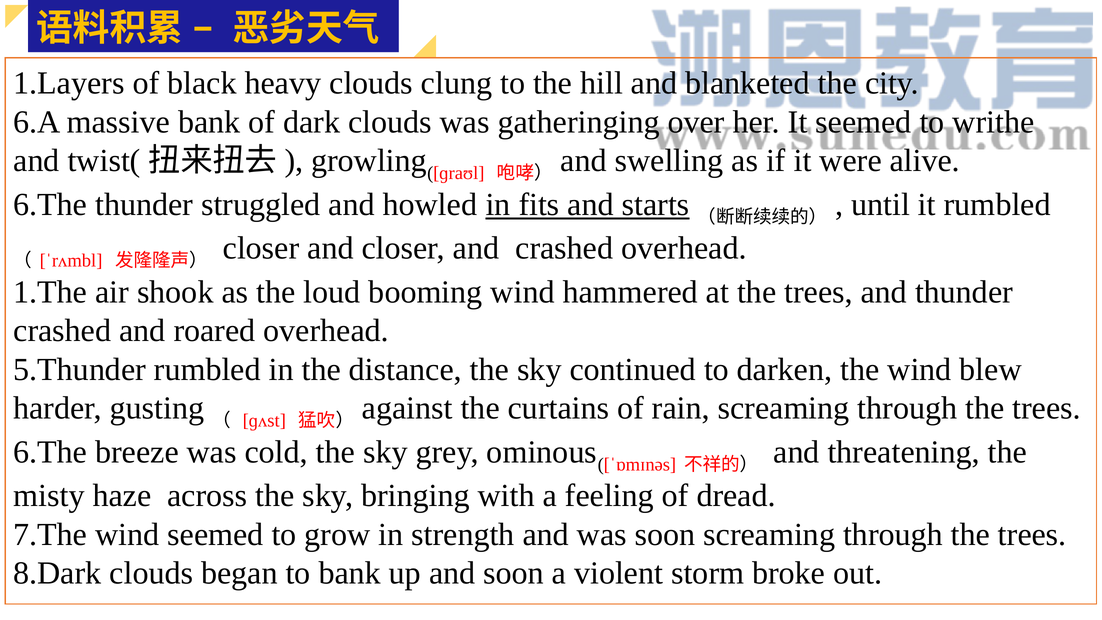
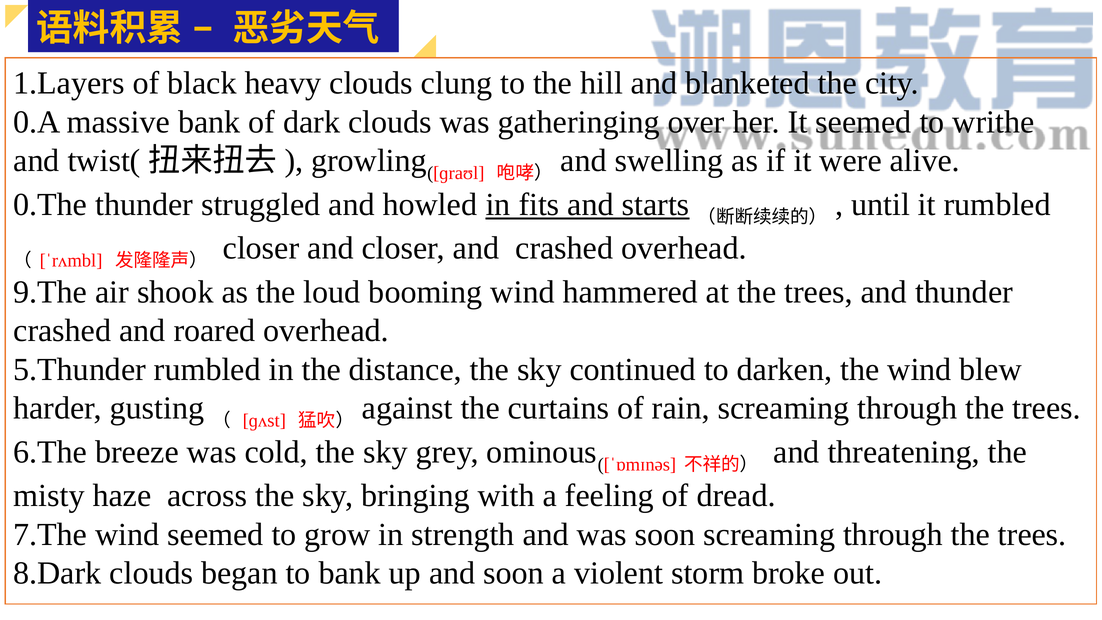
6.A: 6.A -> 0.A
6.The at (50, 204): 6.The -> 0.The
1.The: 1.The -> 9.The
